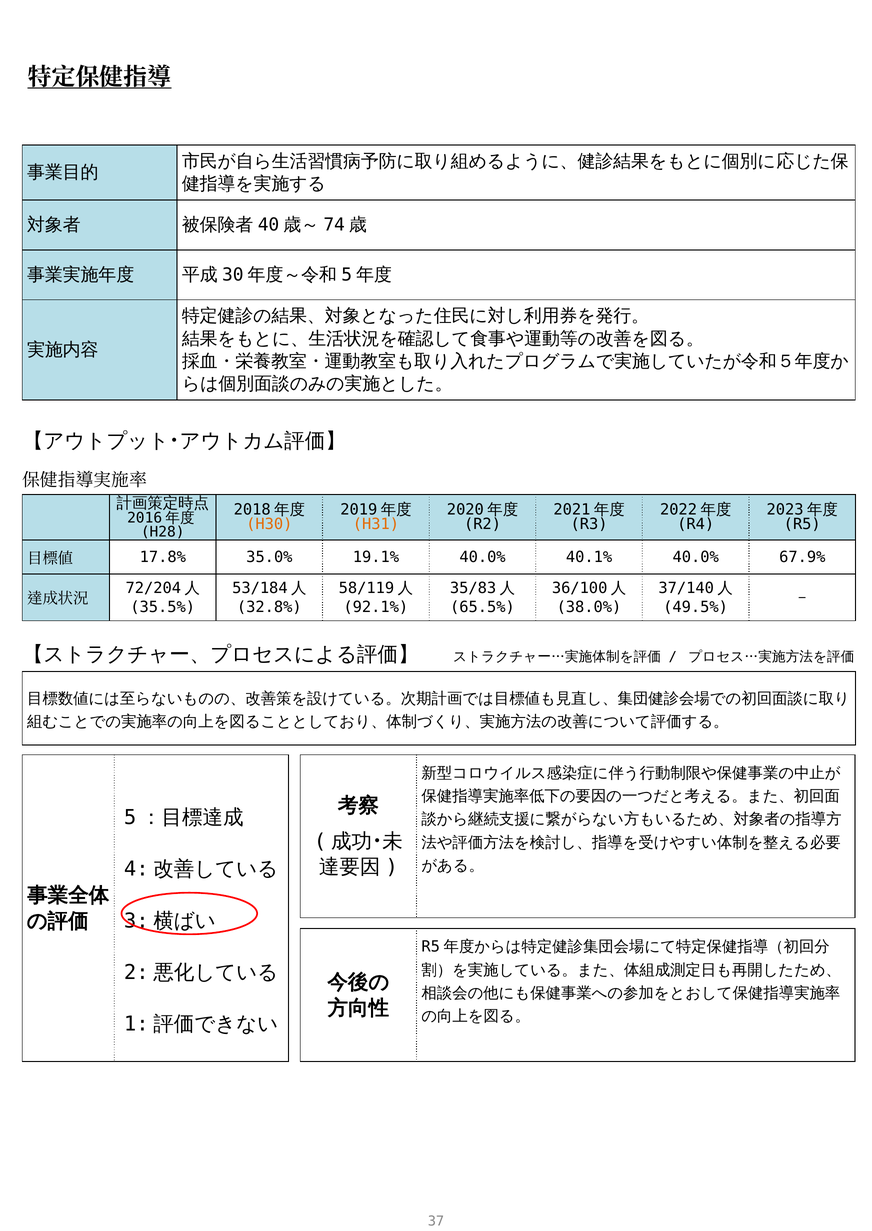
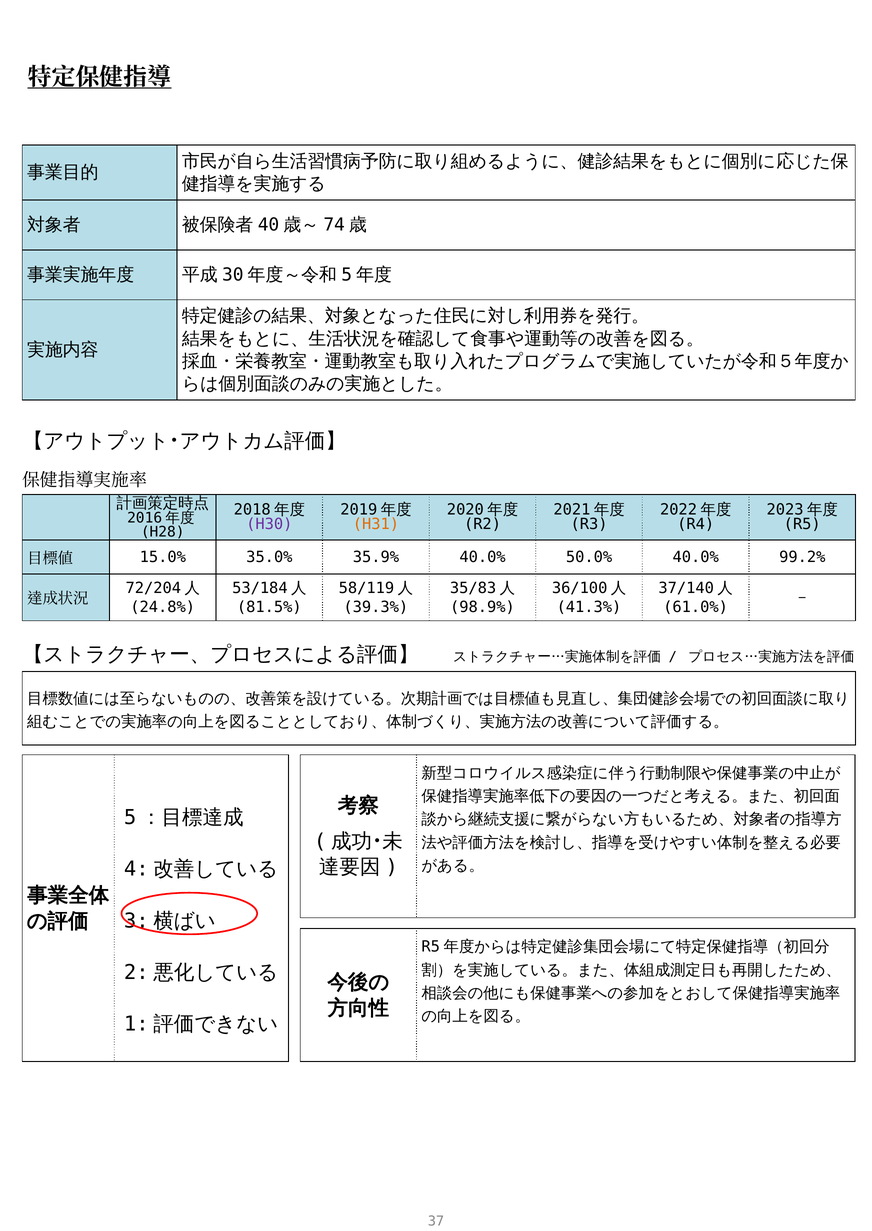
H30 colour: orange -> purple
17.8%: 17.8% -> 15.0%
19.1%: 19.1% -> 35.9%
40.1%: 40.1% -> 50.0%
67.9%: 67.9% -> 99.2%
35.5%: 35.5% -> 24.8%
32.8%: 32.8% -> 81.5%
92.1%: 92.1% -> 39.3%
65.5%: 65.5% -> 98.9%
38.0%: 38.0% -> 41.3%
49.5%: 49.5% -> 61.0%
